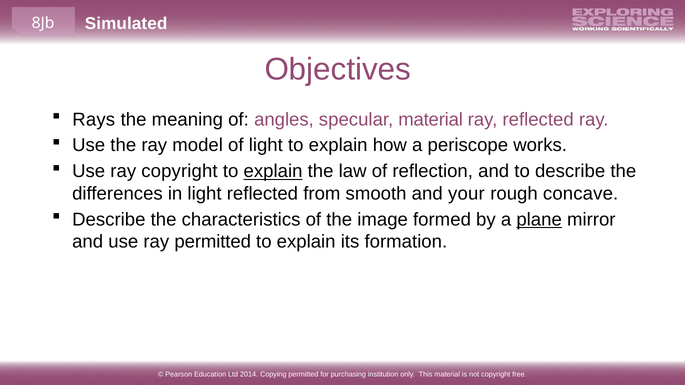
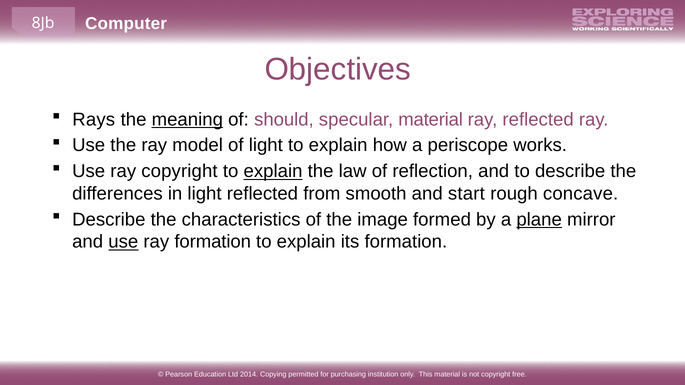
Simulated: Simulated -> Computer
meaning underline: none -> present
angles: angles -> should
your: your -> start
use at (123, 242) underline: none -> present
ray permitted: permitted -> formation
